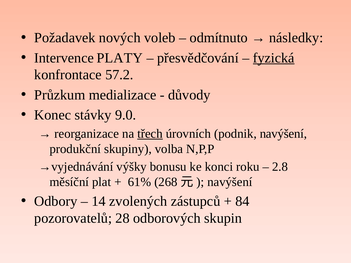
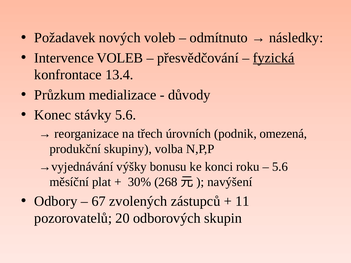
Intervence PLATY: PLATY -> VOLEB
57.2: 57.2 -> 13.4
stávky 9.0: 9.0 -> 5.6
třech underline: present -> none
podnik navýšení: navýšení -> omezená
2.8 at (280, 167): 2.8 -> 5.6
61%: 61% -> 30%
14: 14 -> 67
84: 84 -> 11
28: 28 -> 20
